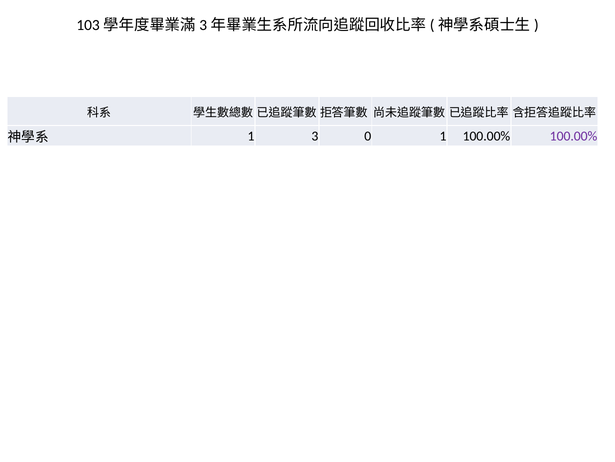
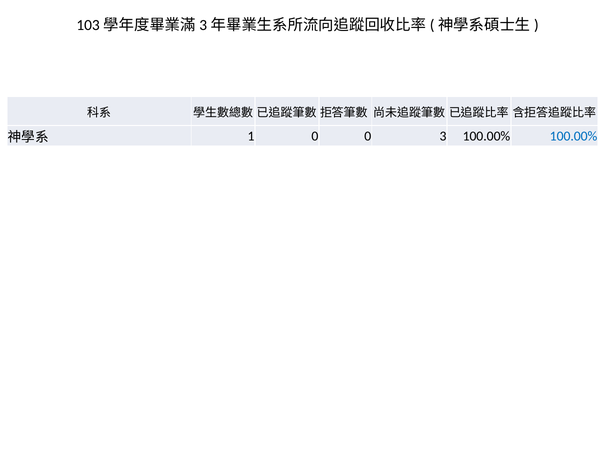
1 3: 3 -> 0
0 1: 1 -> 3
100.00% at (574, 136) colour: purple -> blue
